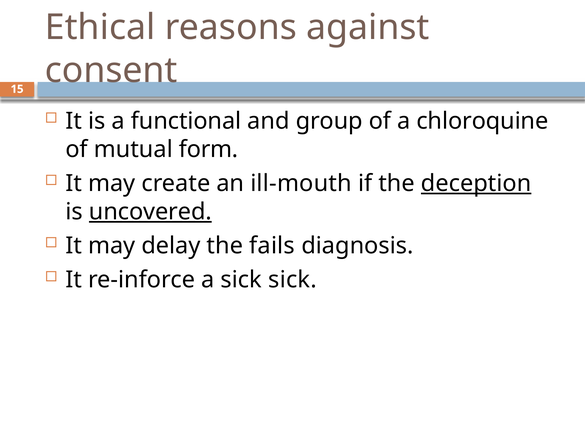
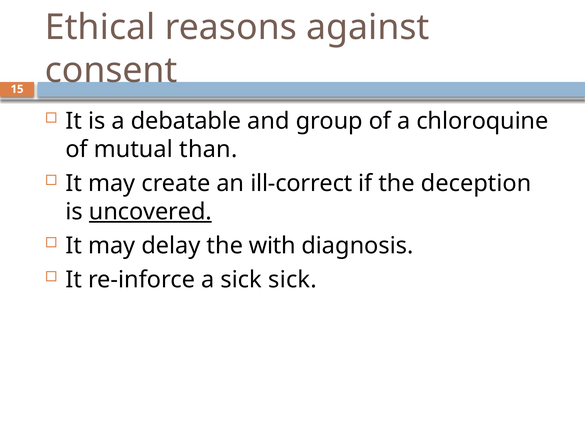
functional: functional -> debatable
form: form -> than
ill-mouth: ill-mouth -> ill-correct
deception underline: present -> none
fails: fails -> with
